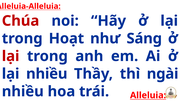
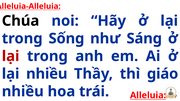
Chúa colour: red -> black
Hoạt: Hoạt -> Sống
ngài: ngài -> giáo
